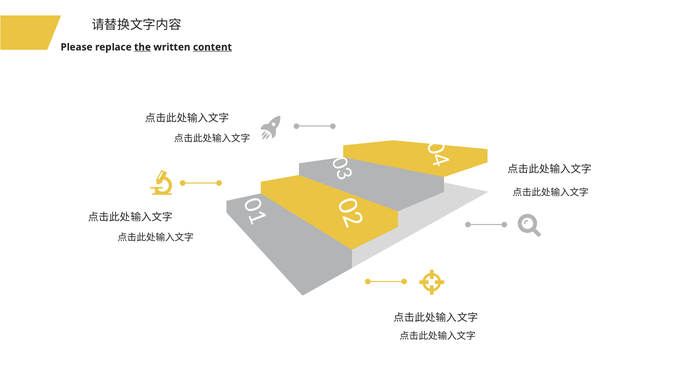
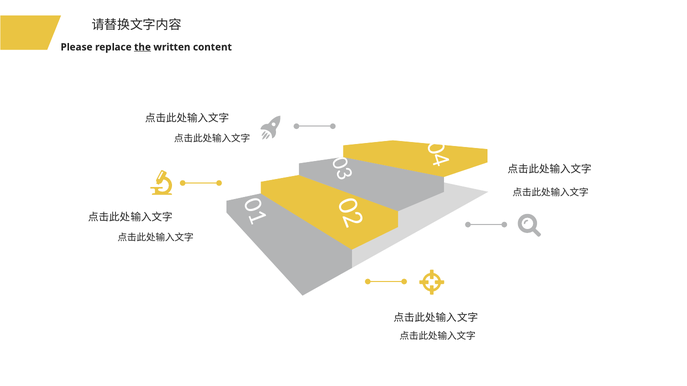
content underline: present -> none
